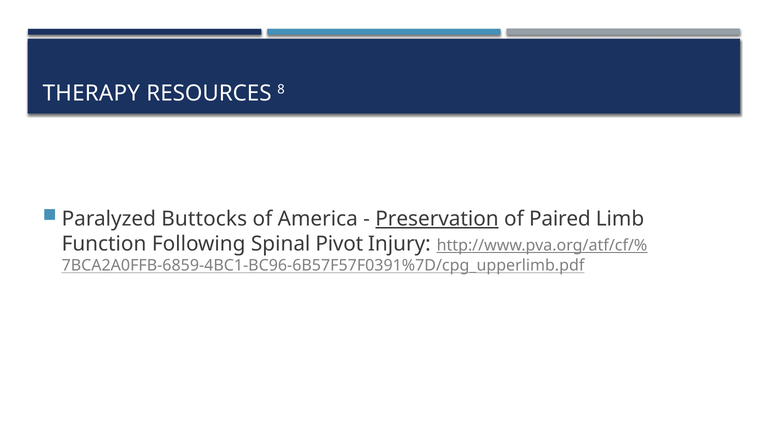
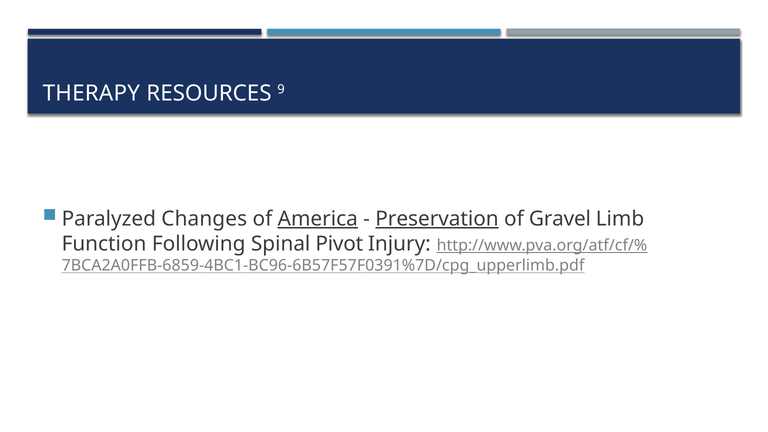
8: 8 -> 9
Buttocks: Buttocks -> Changes
America underline: none -> present
Paired: Paired -> Gravel
